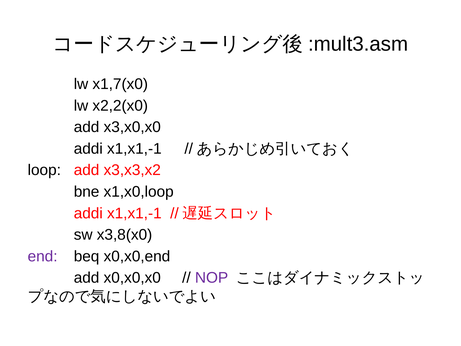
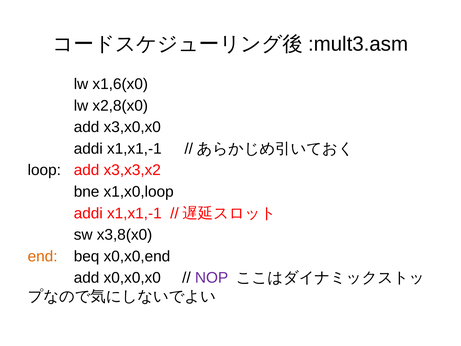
x1,7(x0: x1,7(x0 -> x1,6(x0
x2,2(x0: x2,2(x0 -> x2,8(x0
end colour: purple -> orange
